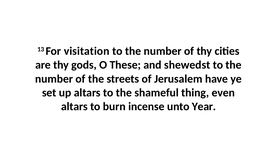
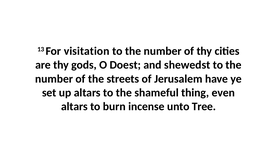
These: These -> Doest
Year: Year -> Tree
